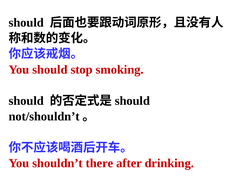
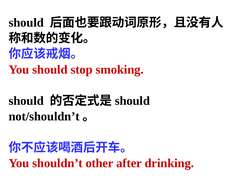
there: there -> other
